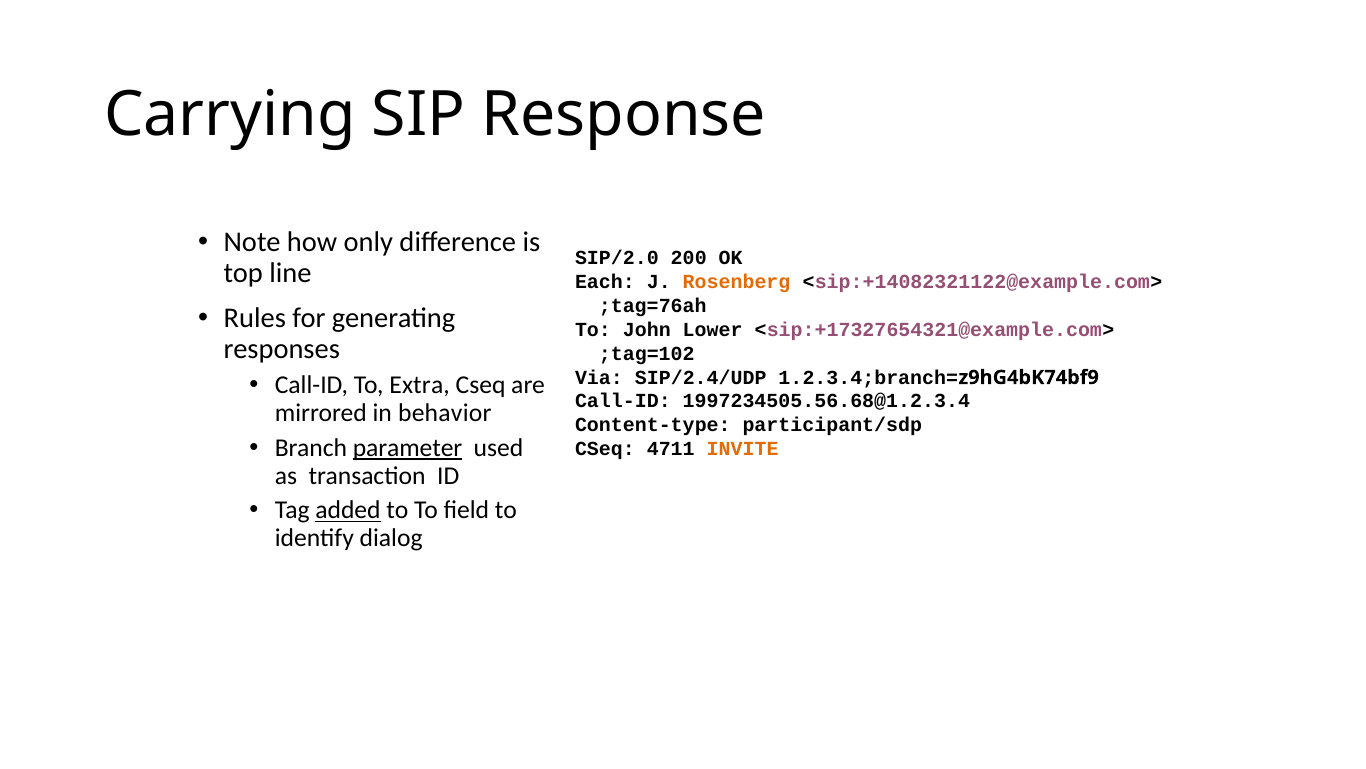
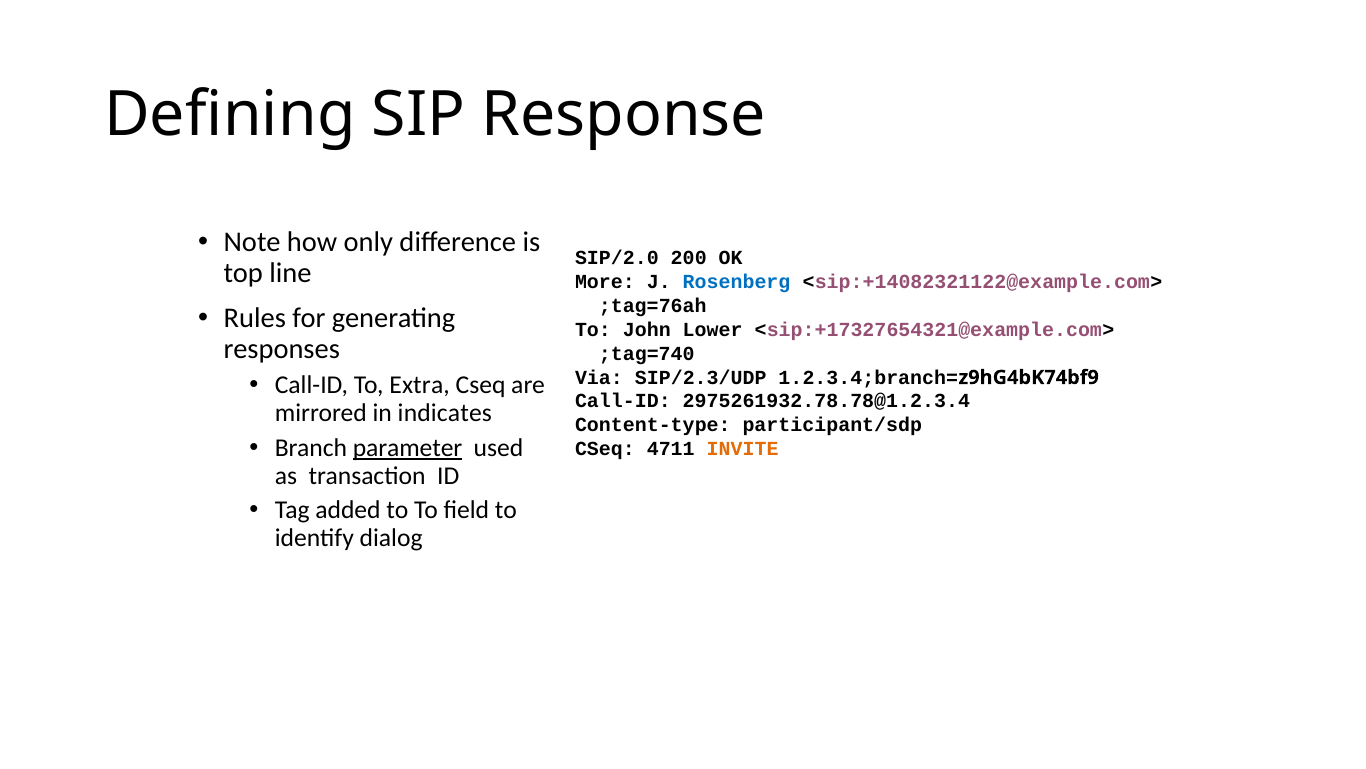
Carrying: Carrying -> Defining
Each: Each -> More
Rosenberg colour: orange -> blue
;tag=102: ;tag=102 -> ;tag=740
SIP/2.4/UDP: SIP/2.4/UDP -> SIP/2.3/UDP
1997234505.56.68@1.2.3.4: 1997234505.56.68@1.2.3.4 -> 2975261932.78.78@1.2.3.4
behavior: behavior -> indicates
added underline: present -> none
